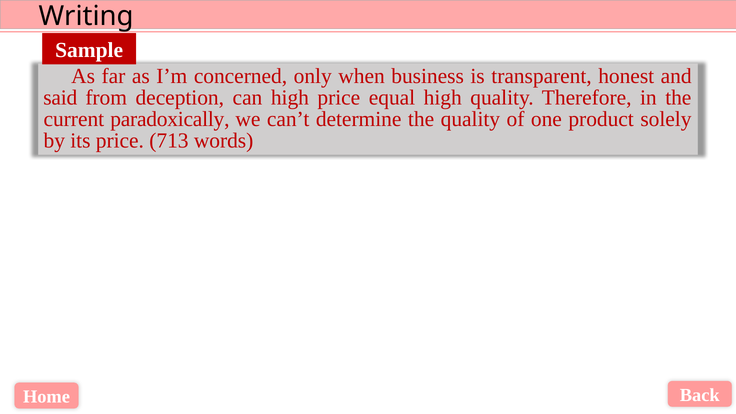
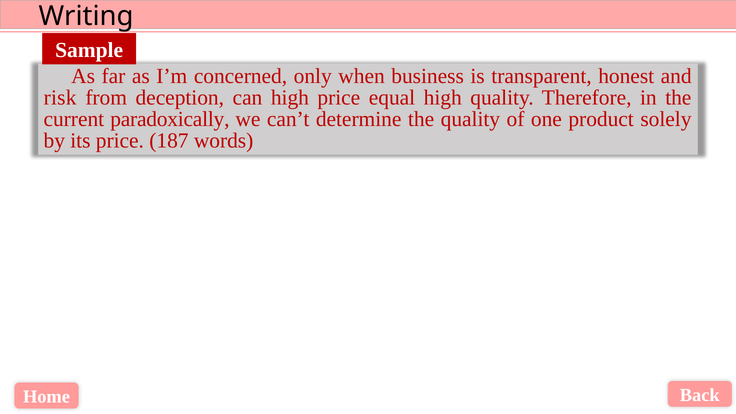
said: said -> risk
713: 713 -> 187
